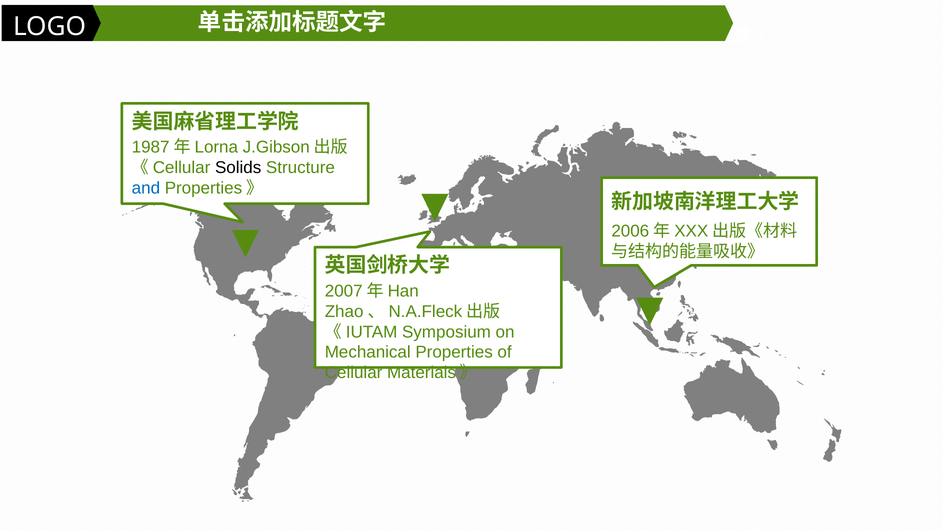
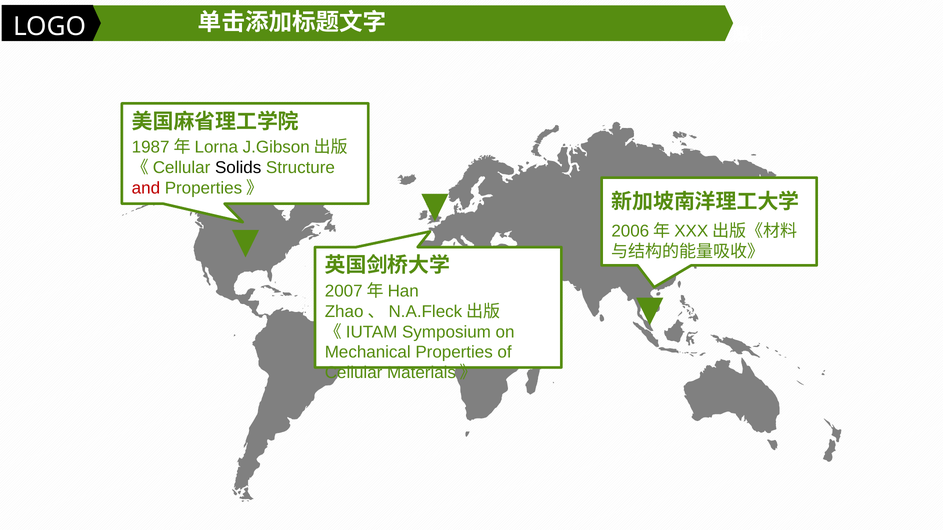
and colour: blue -> red
